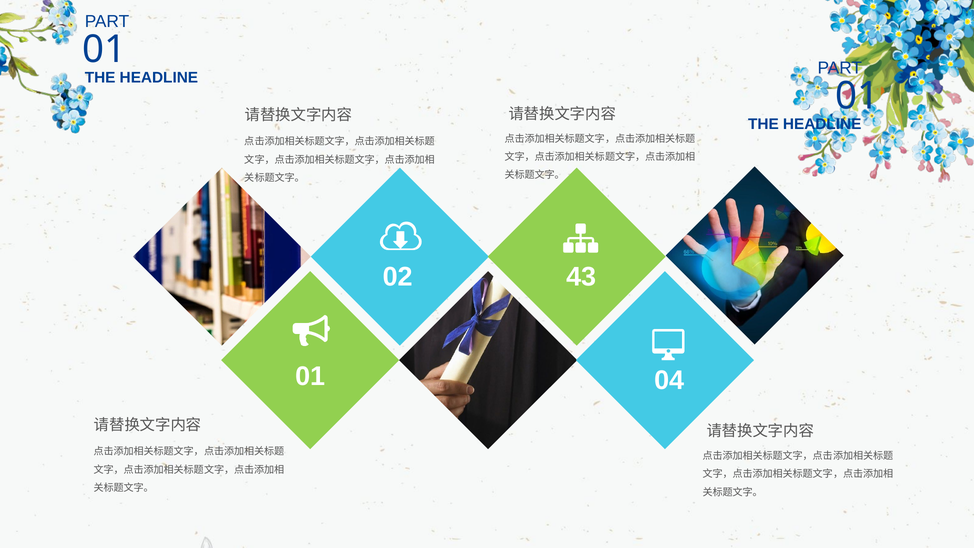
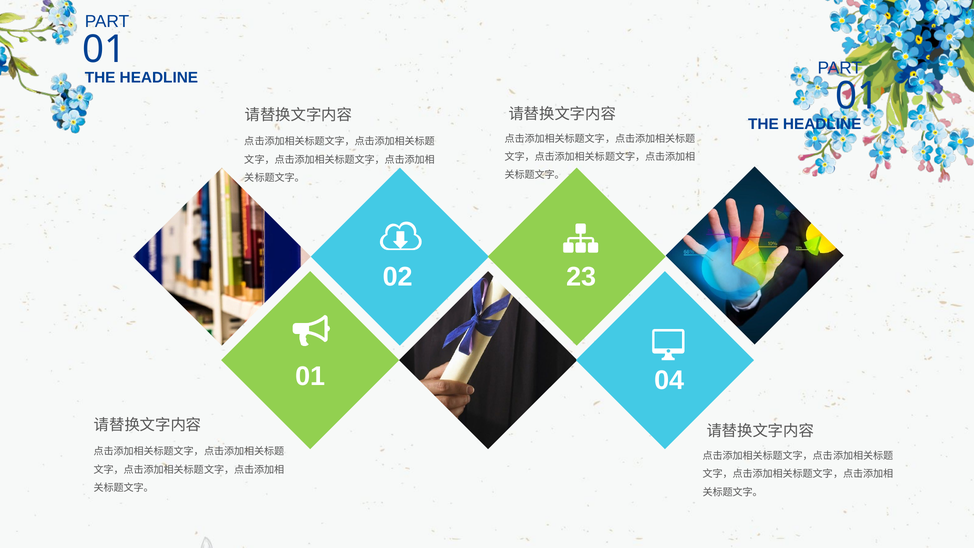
43: 43 -> 23
